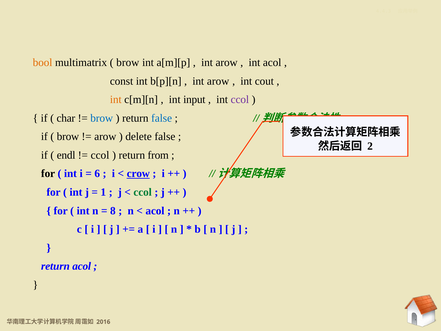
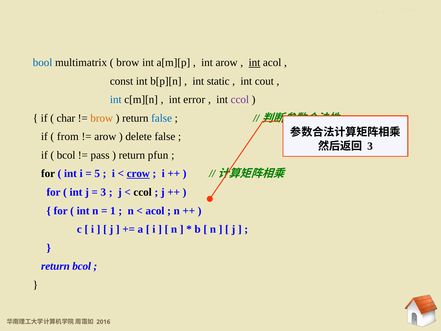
bool colour: orange -> blue
int at (254, 62) underline: none -> present
arow at (218, 81): arow -> static
int at (116, 99) colour: orange -> blue
input: input -> error
brow at (102, 118) colour: blue -> orange
brow at (68, 137): brow -> from
2 at (370, 146): 2 -> 3
endl at (66, 155): endl -> bcol
ccol at (100, 155): ccol -> pass
from: from -> pfun
6: 6 -> 5
1 at (103, 192): 1 -> 3
ccol at (143, 192) colour: green -> black
8: 8 -> 1
return acol: acol -> bcol
